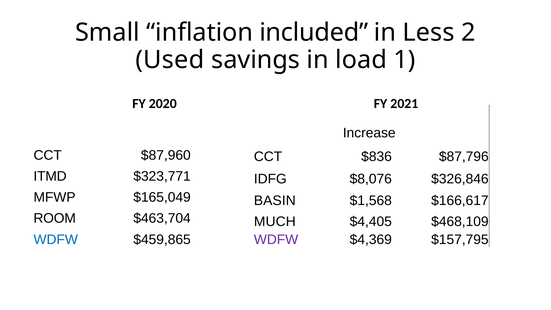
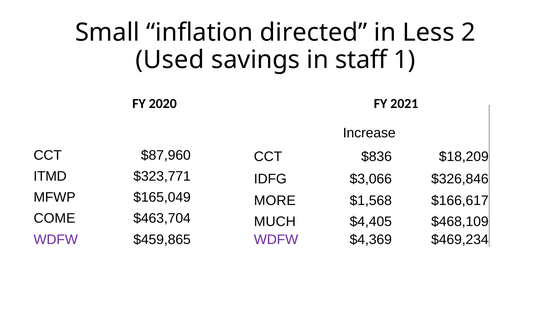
included: included -> directed
load: load -> staff
$87,796: $87,796 -> $18,209
$8,076: $8,076 -> $3,066
BASIN: BASIN -> MORE
ROOM: ROOM -> COME
WDFW at (56, 239) colour: blue -> purple
$157,795: $157,795 -> $469,234
